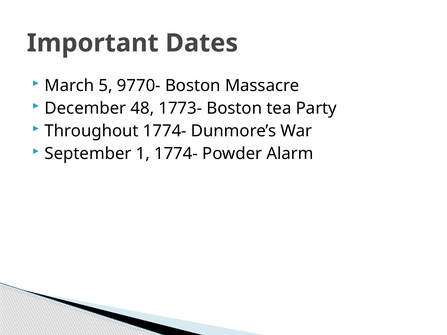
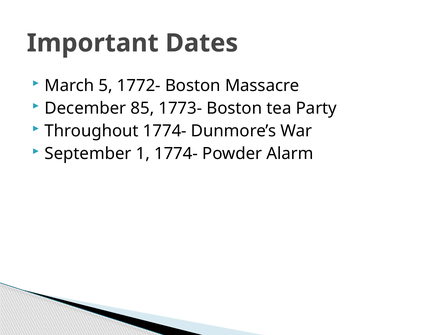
9770-: 9770- -> 1772-
48: 48 -> 85
